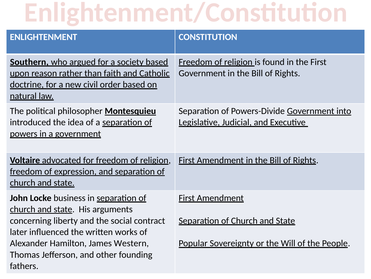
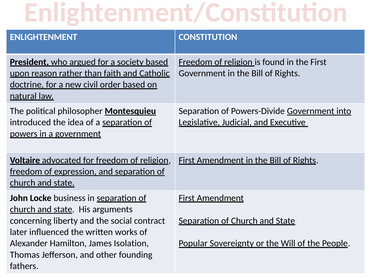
Southern: Southern -> President
Western: Western -> Isolation
